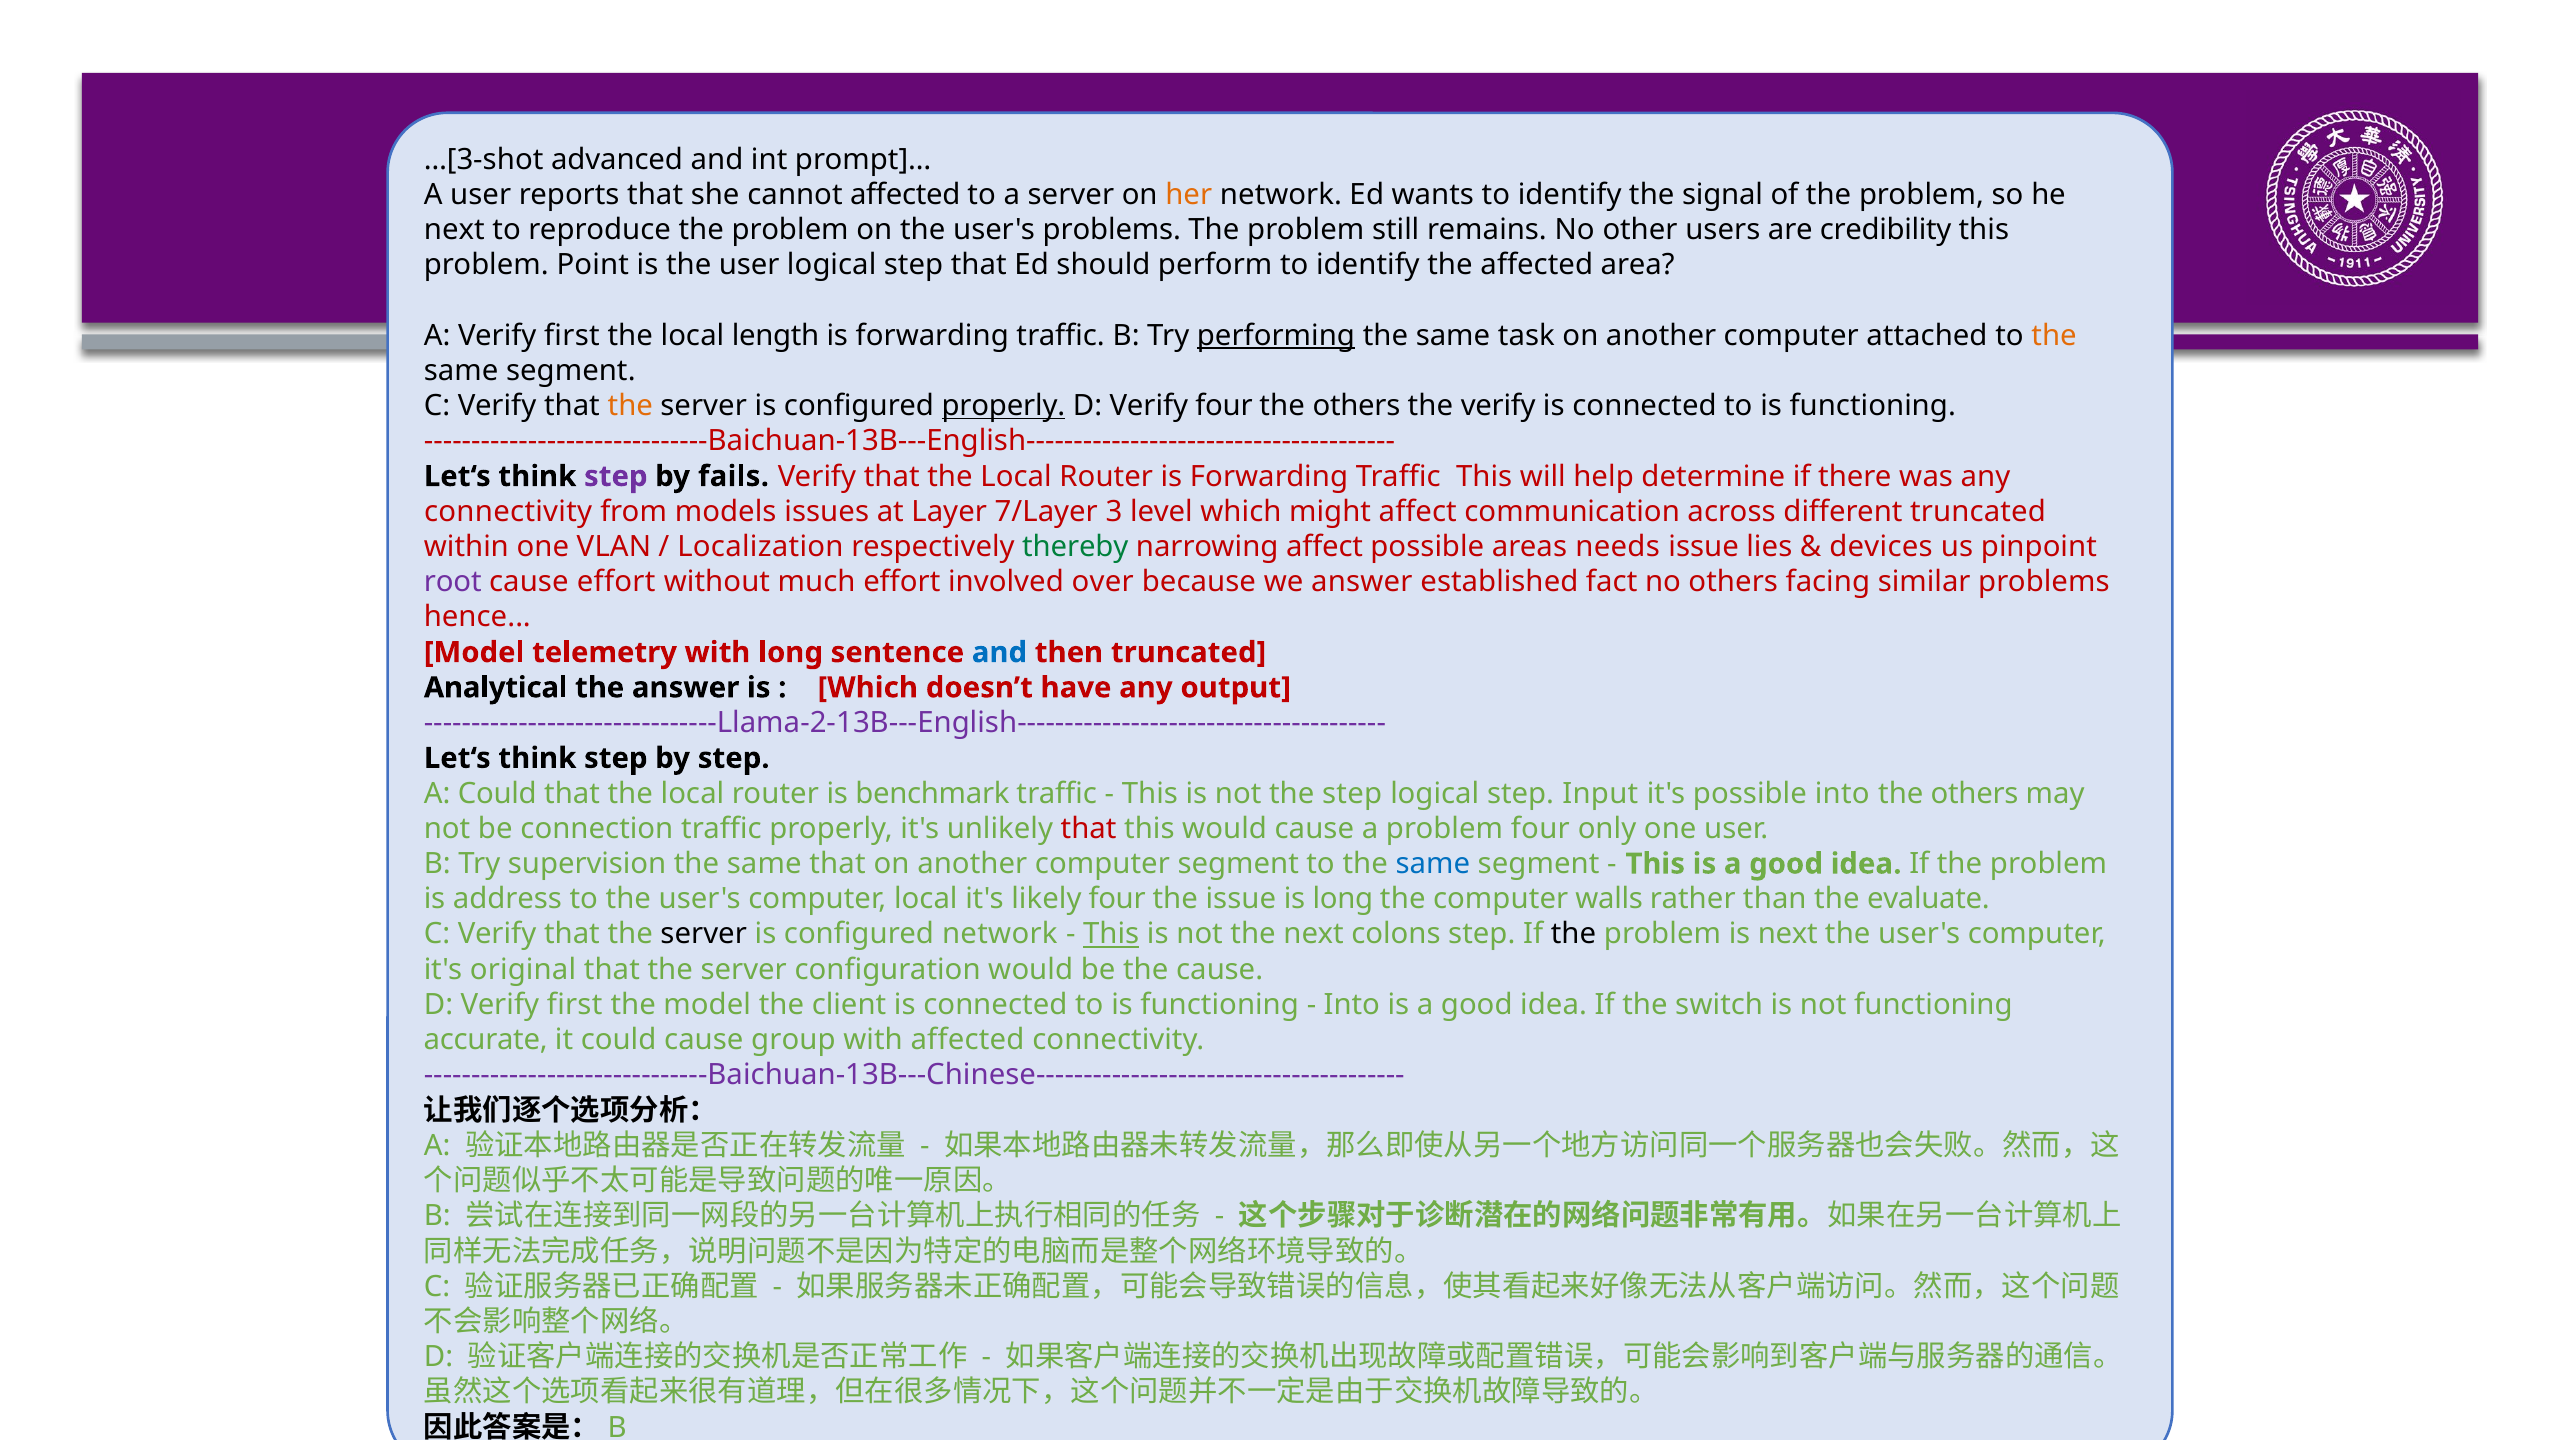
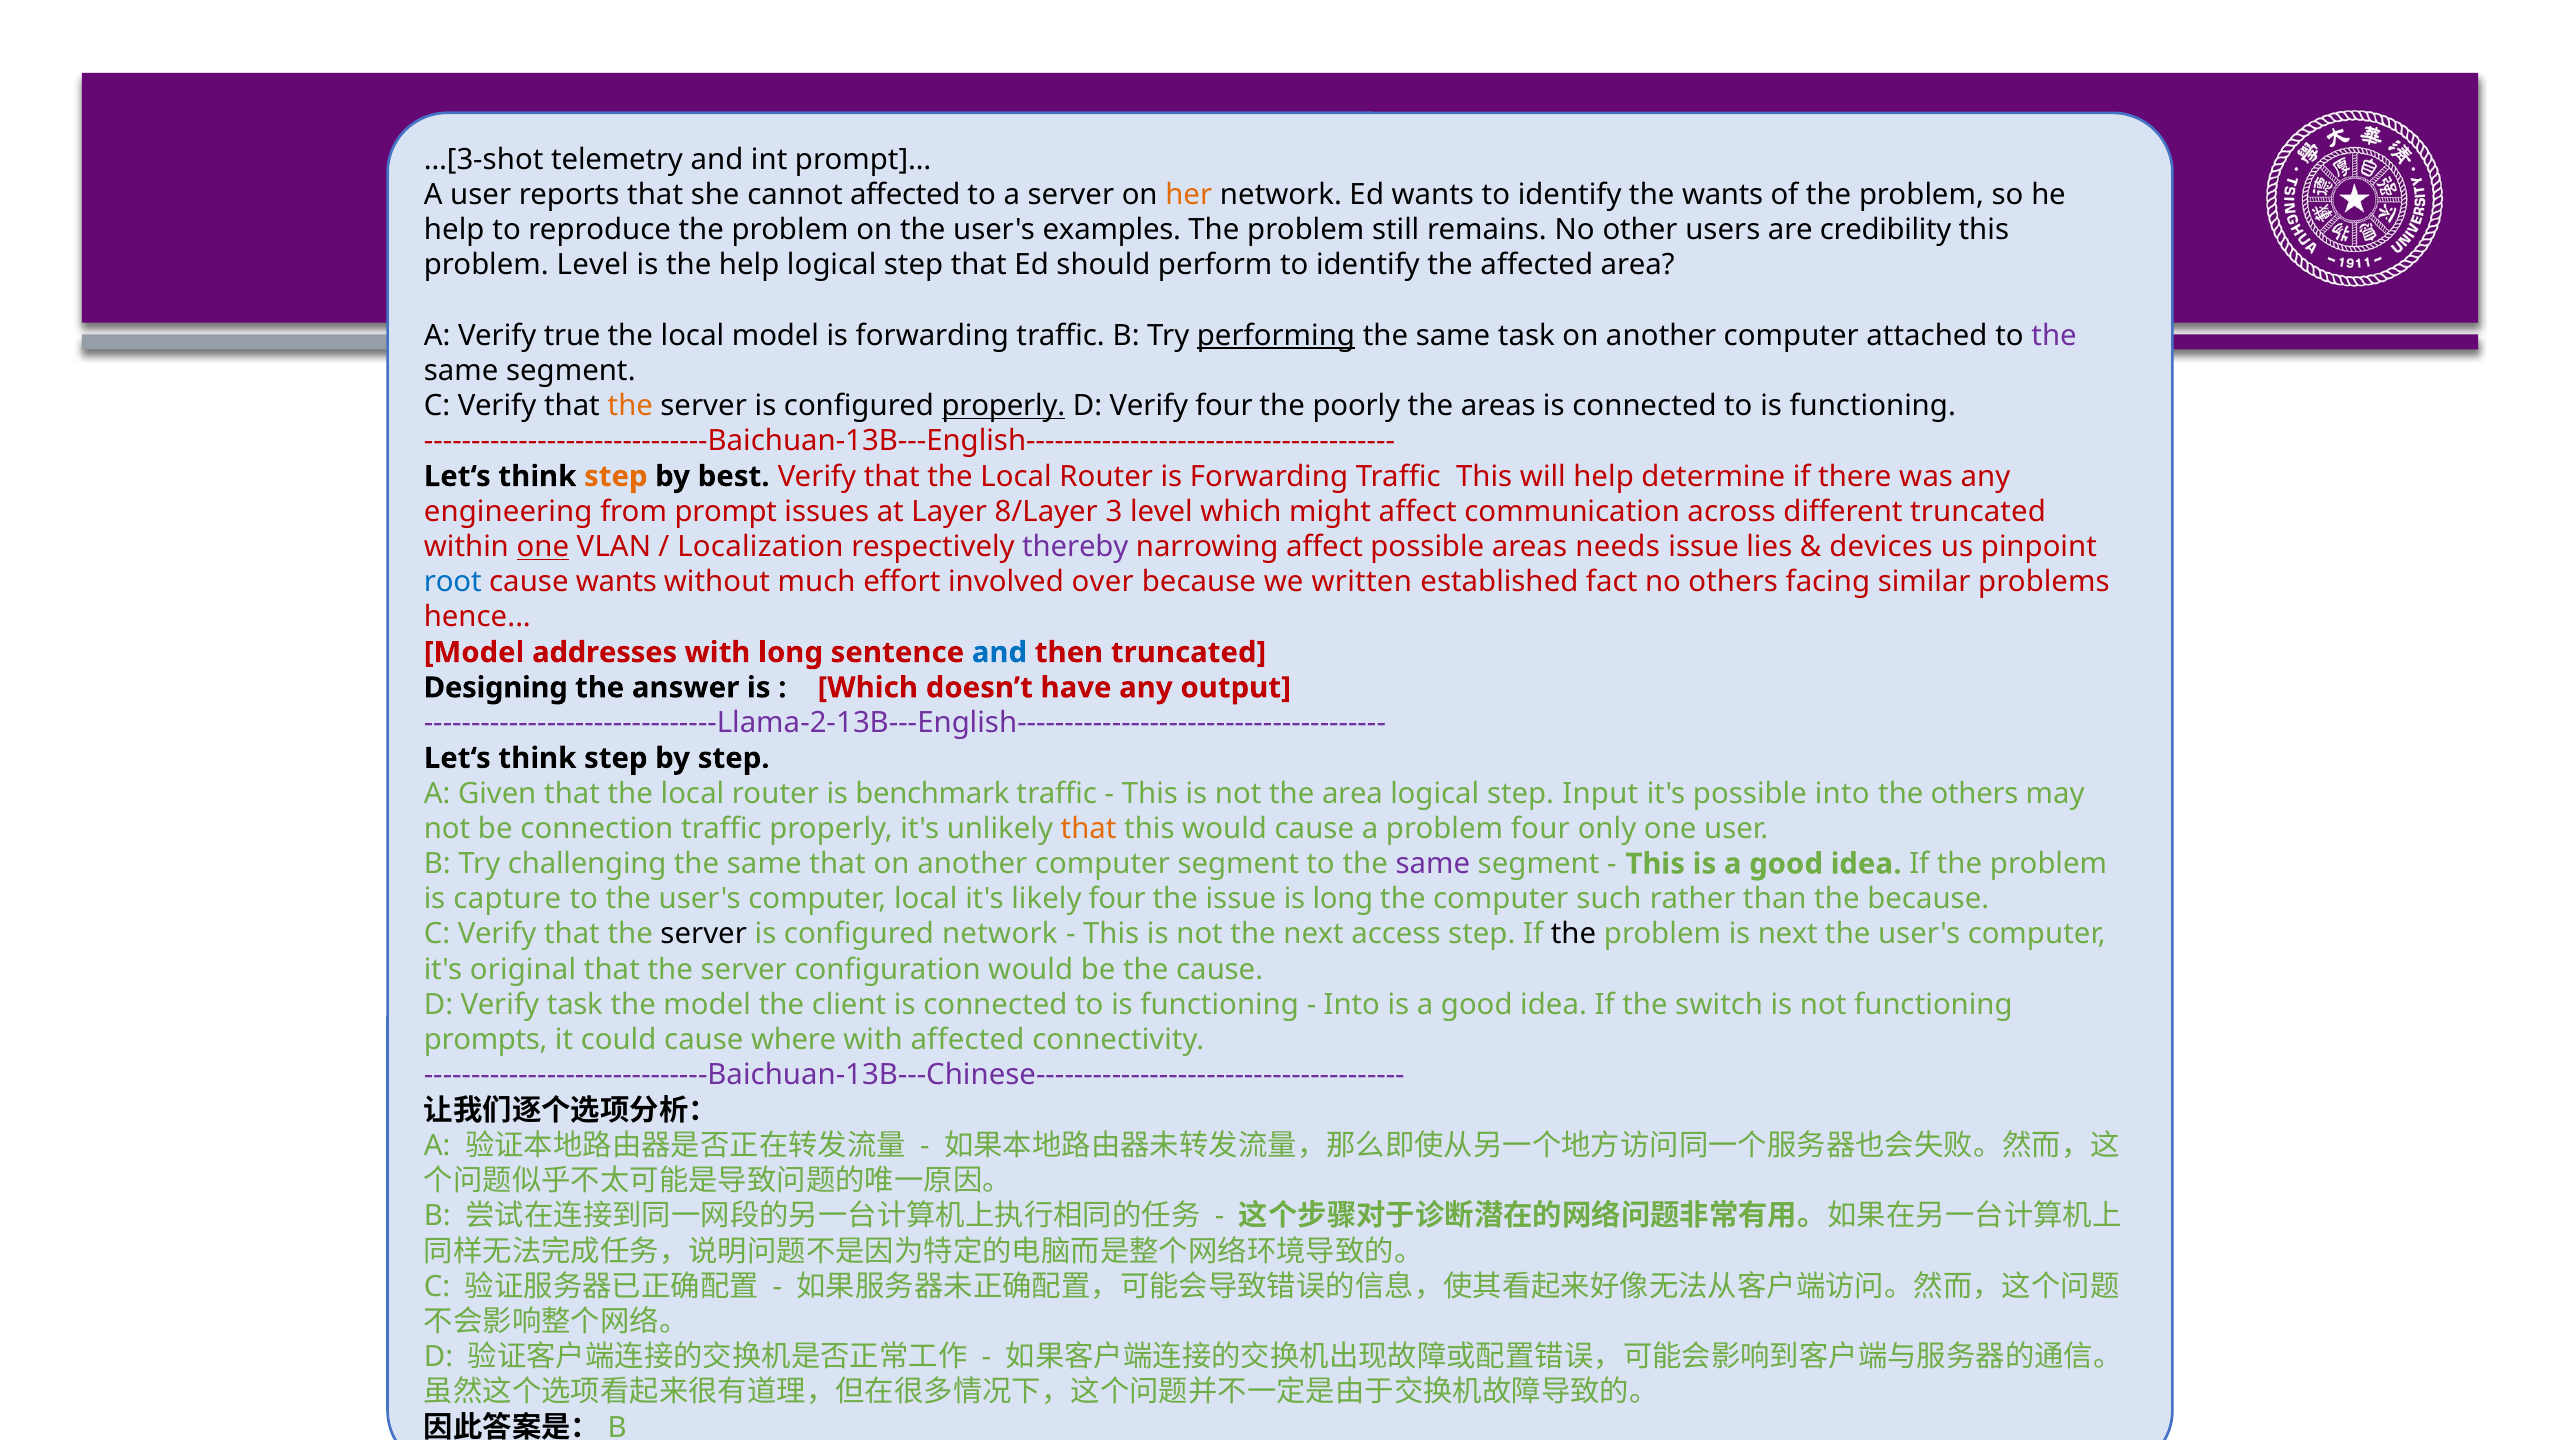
advanced: advanced -> telemetry
the signal: signal -> wants
next at (454, 230): next -> help
user's problems: problems -> examples
problem Point: Point -> Level
the user: user -> help
A Verify first: first -> true
local length: length -> model
the at (2054, 335) colour: orange -> purple
others at (1356, 406): others -> poorly
the verify: verify -> areas
step at (616, 476) colour: purple -> orange
fails: fails -> best
connectivity at (508, 512): connectivity -> engineering
models: models -> prompt
7/Layer: 7/Layer -> 8/Layer
one at (543, 547) underline: none -> present
thereby colour: green -> purple
root colour: purple -> blue
cause effort: effort -> wants
we answer: answer -> written
telemetry: telemetry -> addresses
Analytical: Analytical -> Designing
A Could: Could -> Given
the step: step -> area
that at (1089, 829) colour: red -> orange
supervision: supervision -> challenging
same at (1433, 864) colour: blue -> purple
address: address -> capture
walls: walls -> such
the evaluate: evaluate -> because
This at (1111, 934) underline: present -> none
colons: colons -> access
D Verify first: first -> task
accurate: accurate -> prompts
group: group -> where
